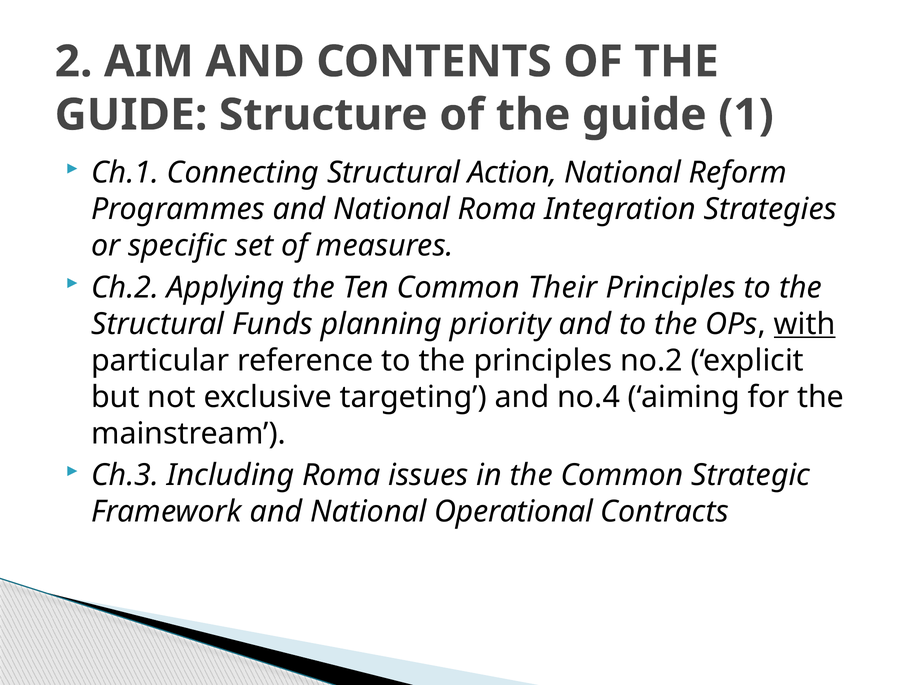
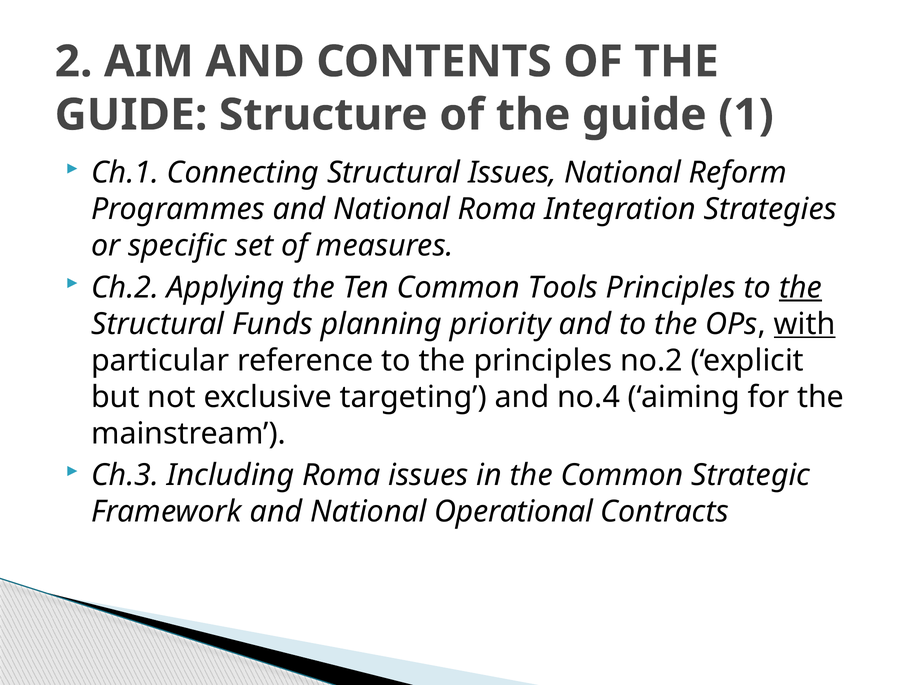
Structural Action: Action -> Issues
Their: Their -> Tools
the at (801, 287) underline: none -> present
